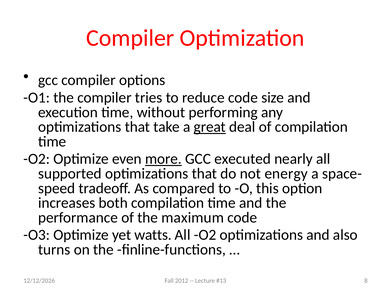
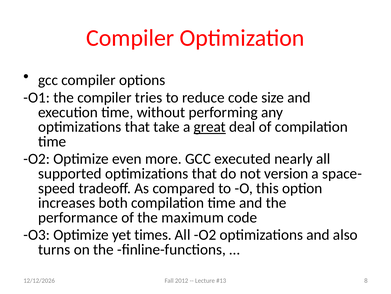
more underline: present -> none
energy: energy -> version
watts: watts -> times
